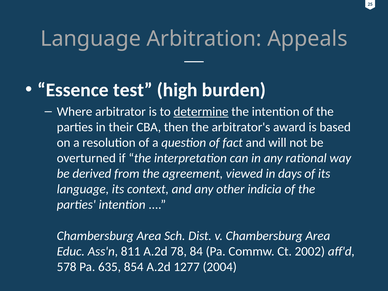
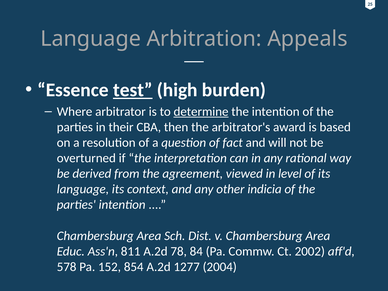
test underline: none -> present
days: days -> level
635: 635 -> 152
